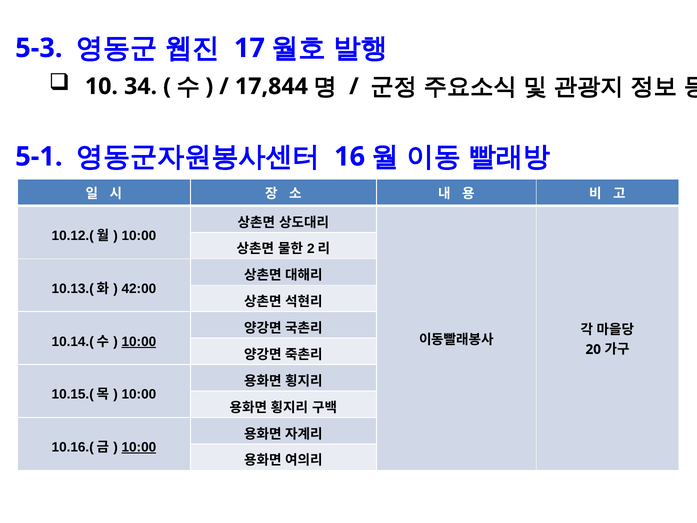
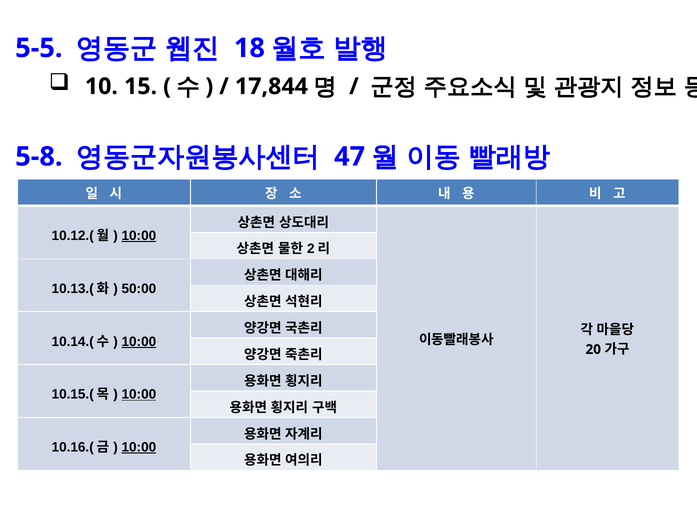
5-3: 5-3 -> 5-5
17: 17 -> 18
34: 34 -> 15
5-1: 5-1 -> 5-8
16: 16 -> 47
10:00 at (139, 236) underline: none -> present
42:00: 42:00 -> 50:00
10:00 at (139, 394) underline: none -> present
